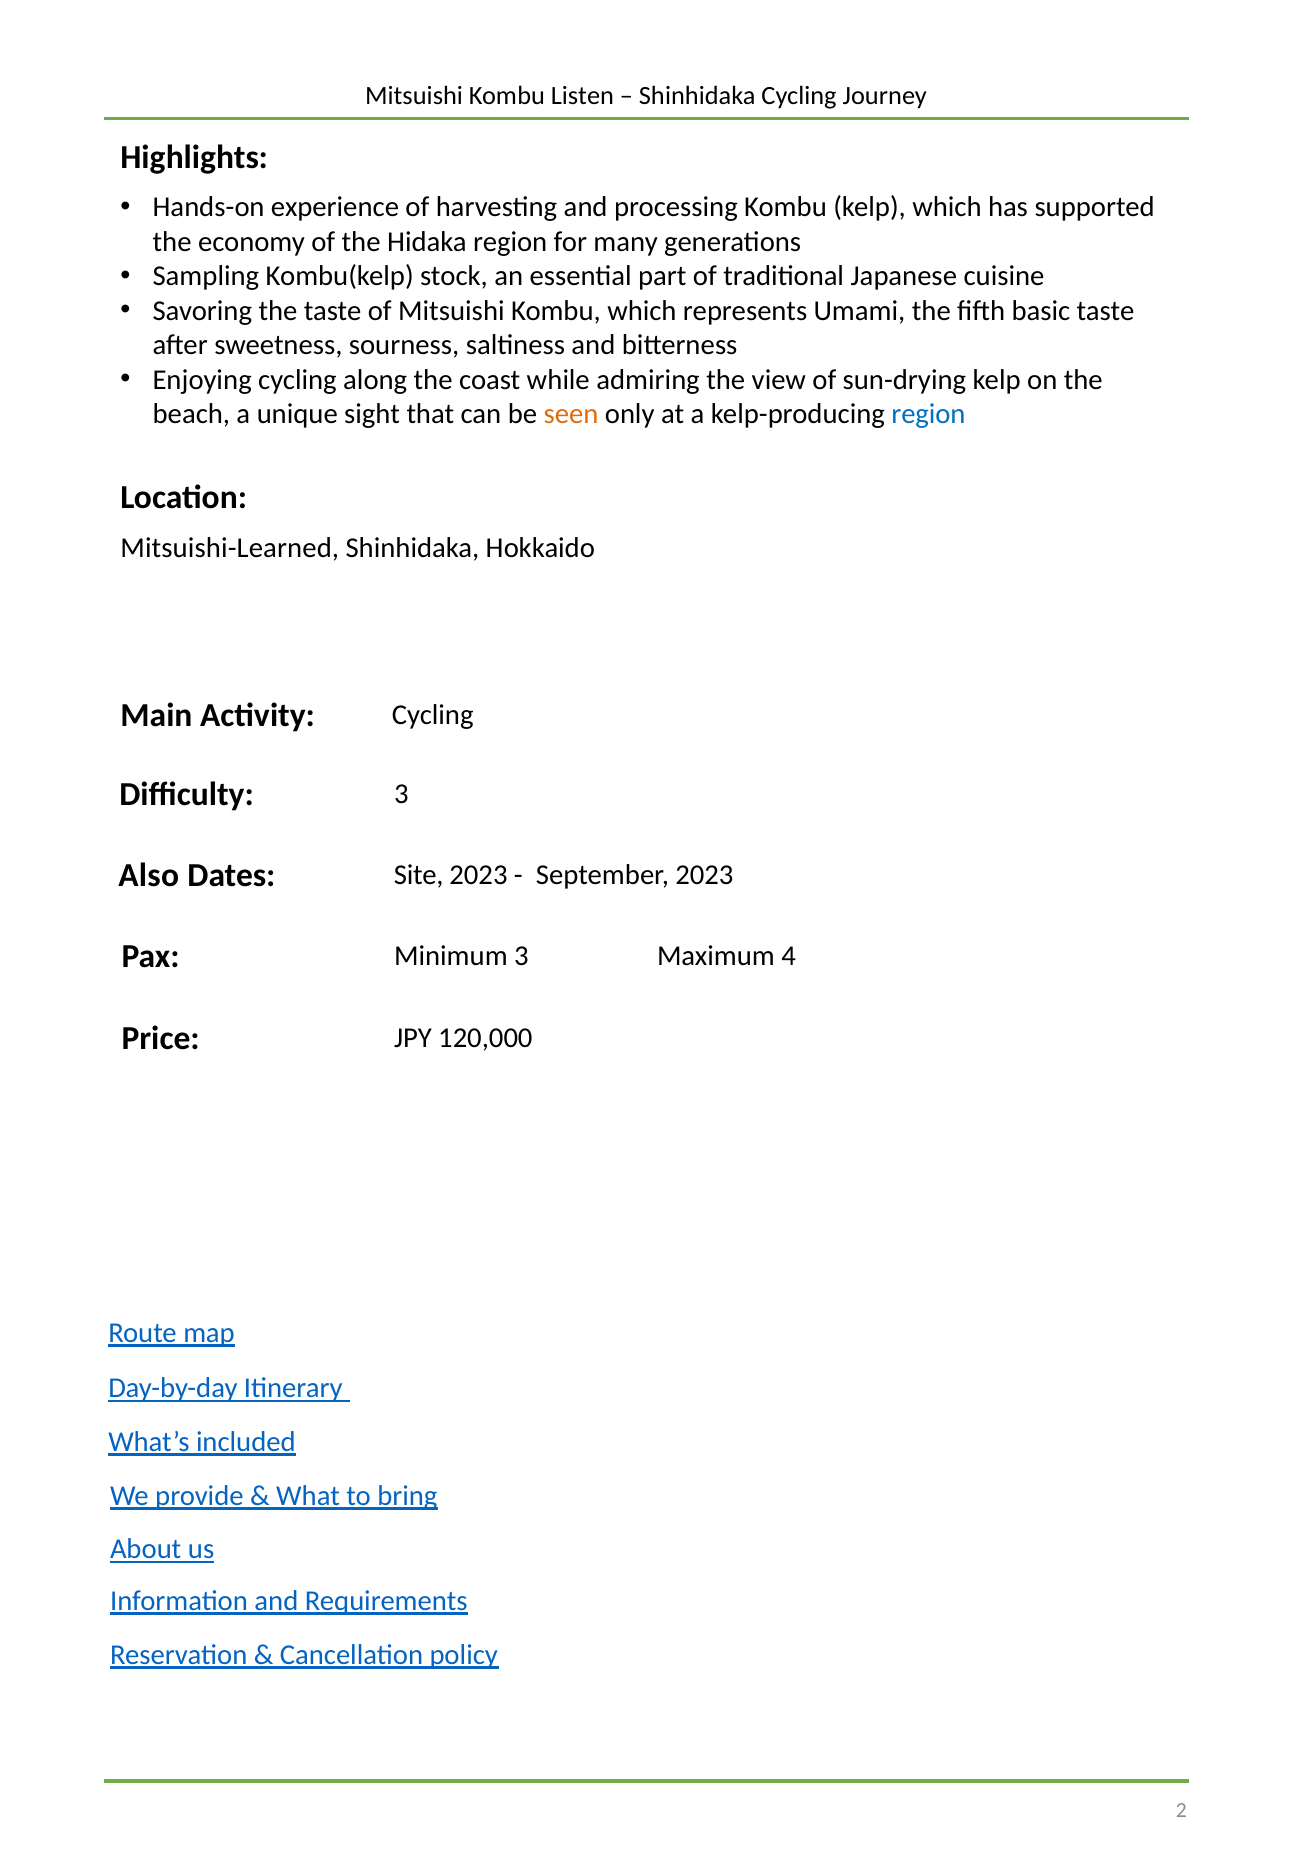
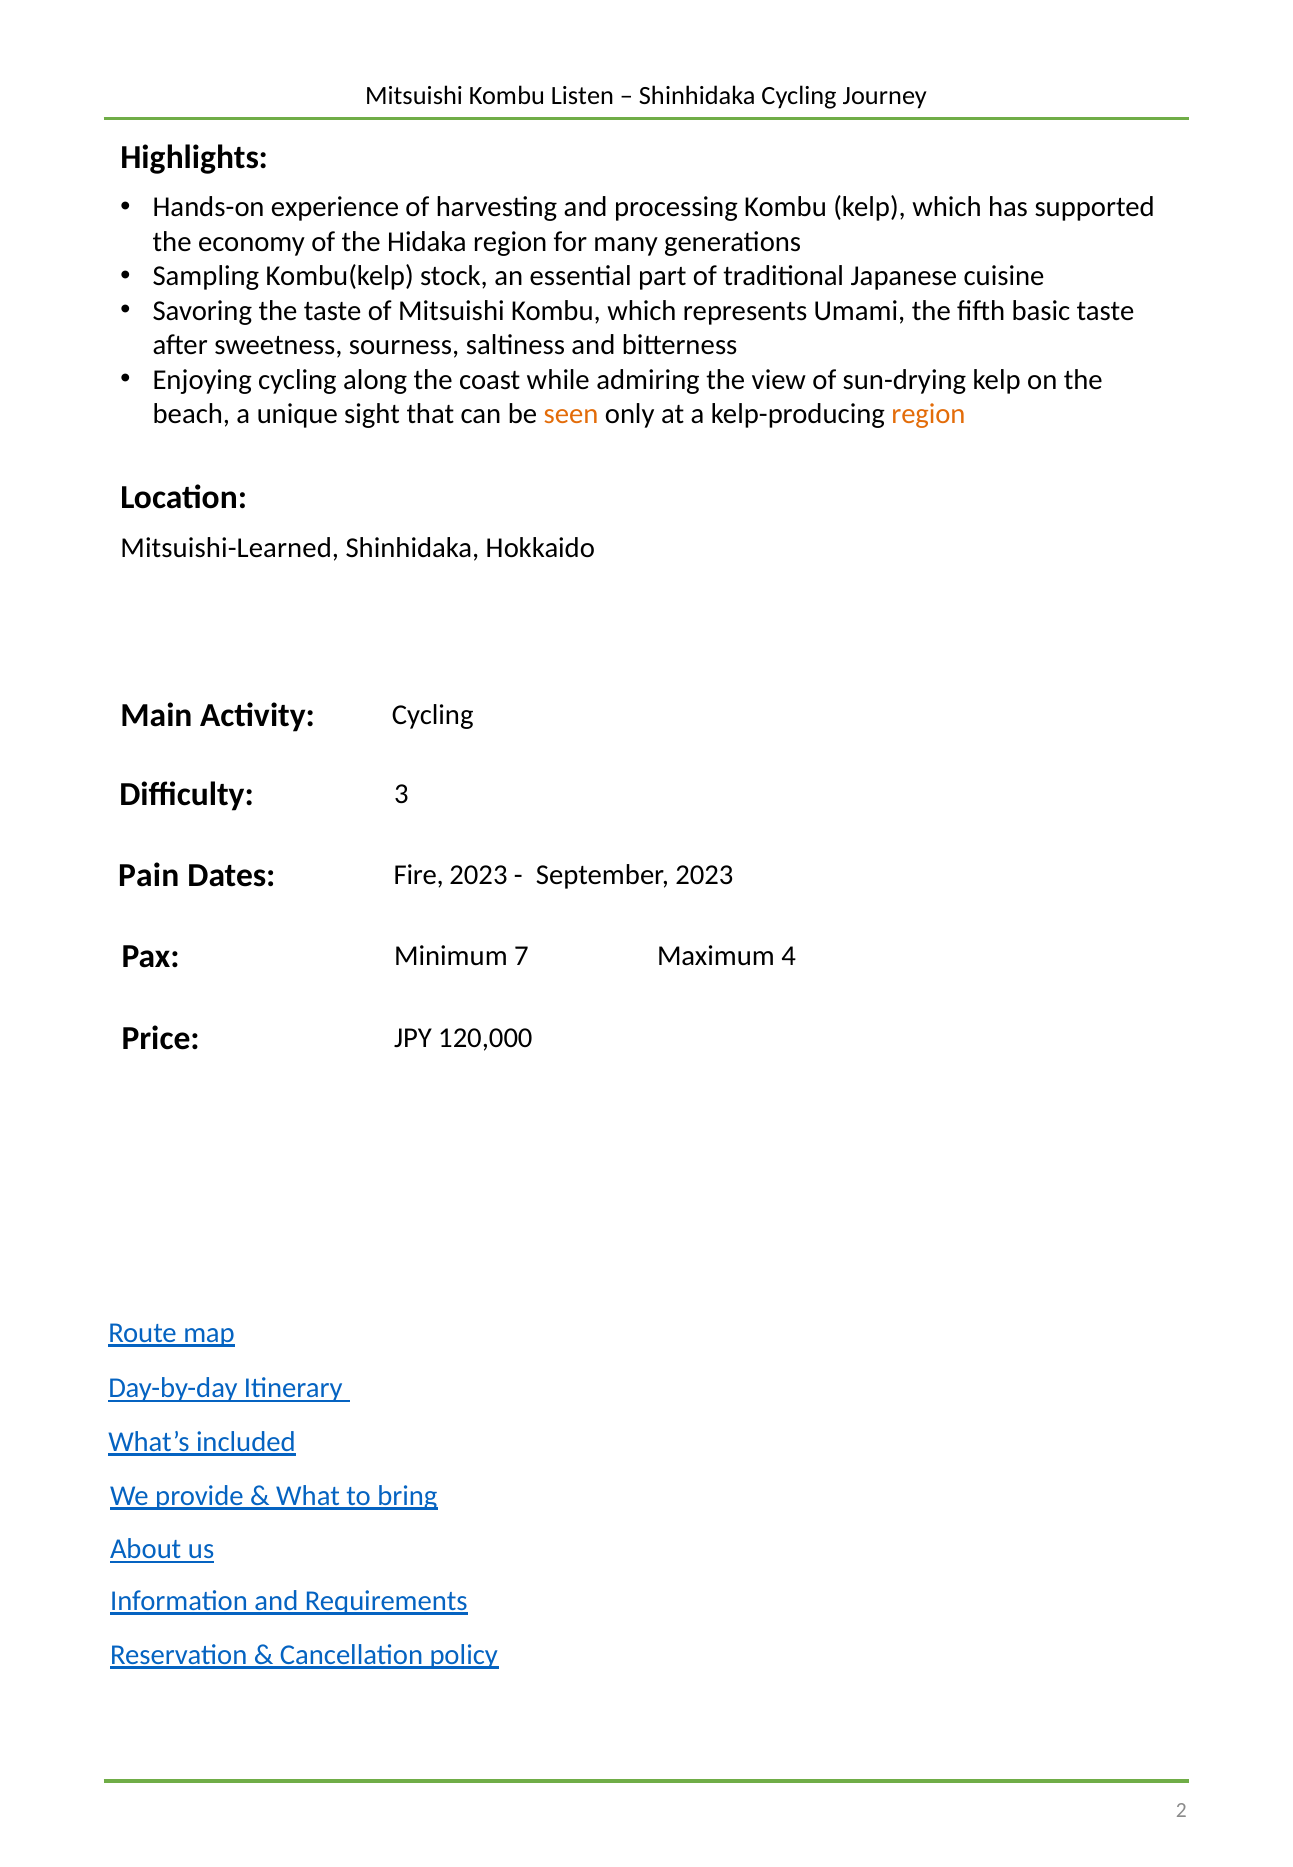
region at (928, 414) colour: blue -> orange
Also: Also -> Pain
Site: Site -> Fire
Minimum 3: 3 -> 7
